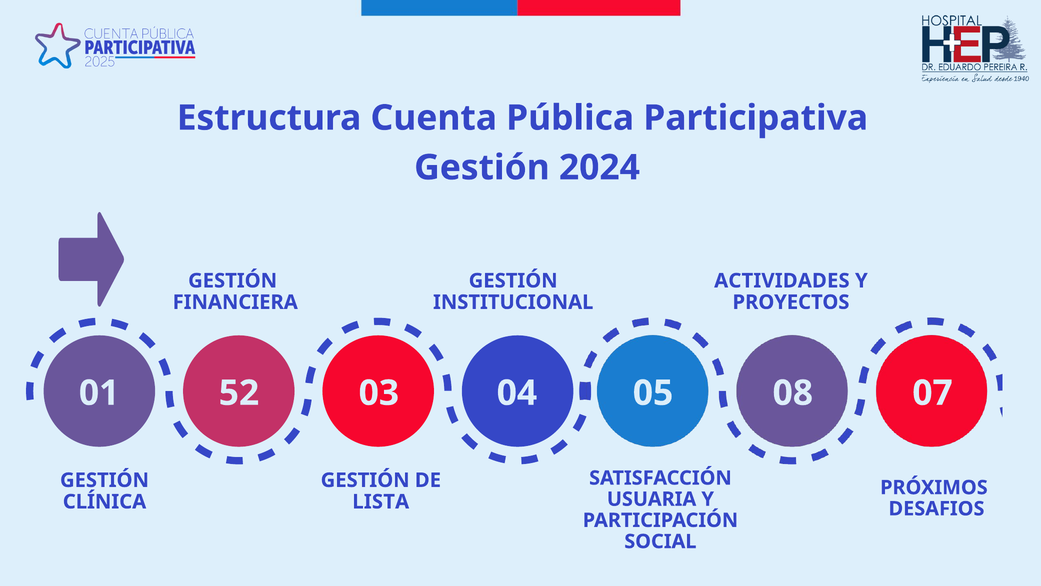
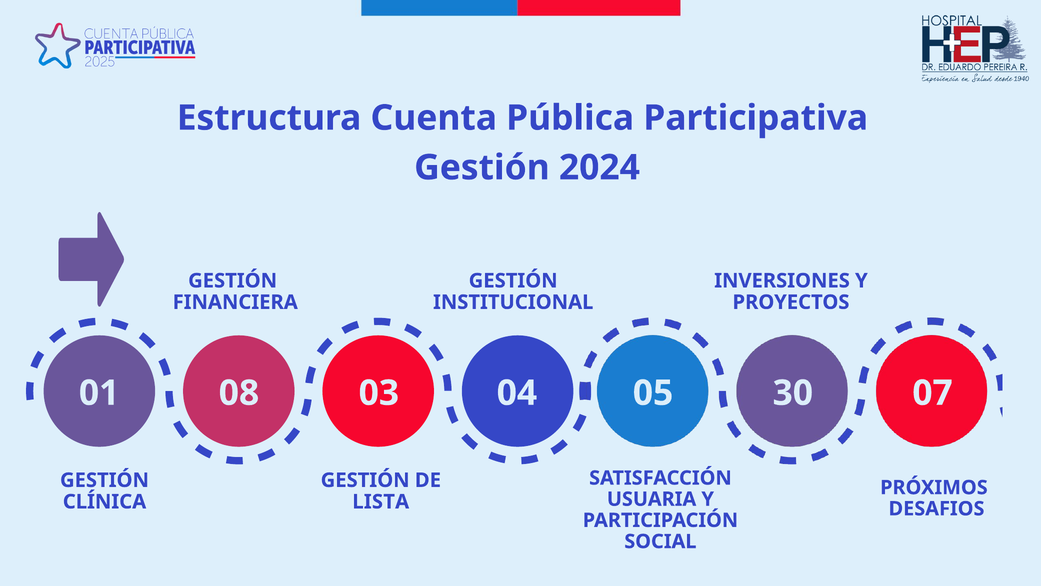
ACTIVIDADES: ACTIVIDADES -> INVERSIONES
52: 52 -> 08
08: 08 -> 30
